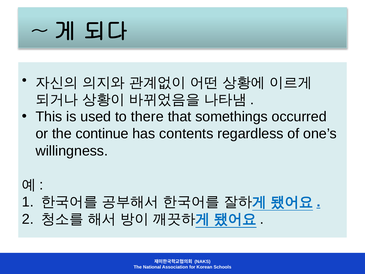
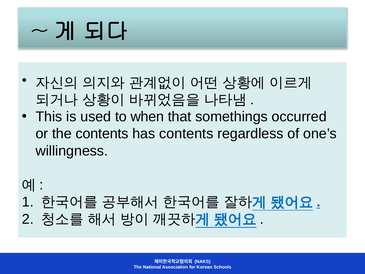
there: there -> when
the continue: continue -> contents
